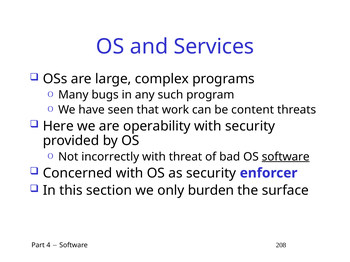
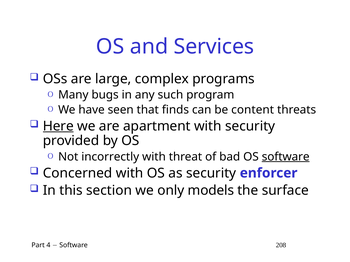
work: work -> finds
Here underline: none -> present
operability: operability -> apartment
burden: burden -> models
